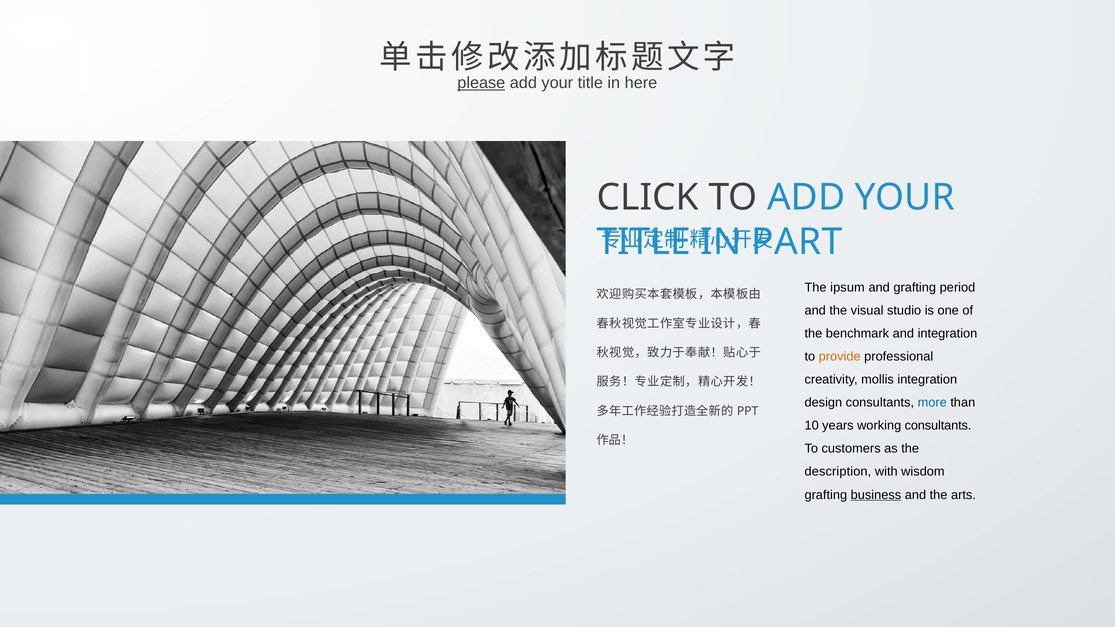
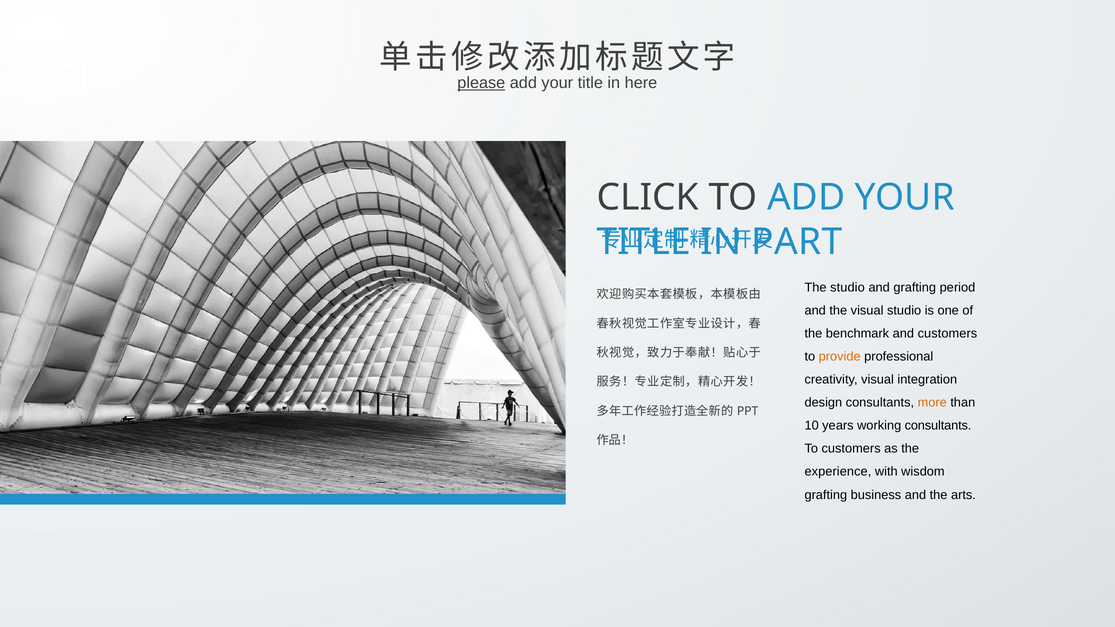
The ipsum: ipsum -> studio
and integration: integration -> customers
creativity mollis: mollis -> visual
more colour: blue -> orange
description: description -> experience
business underline: present -> none
